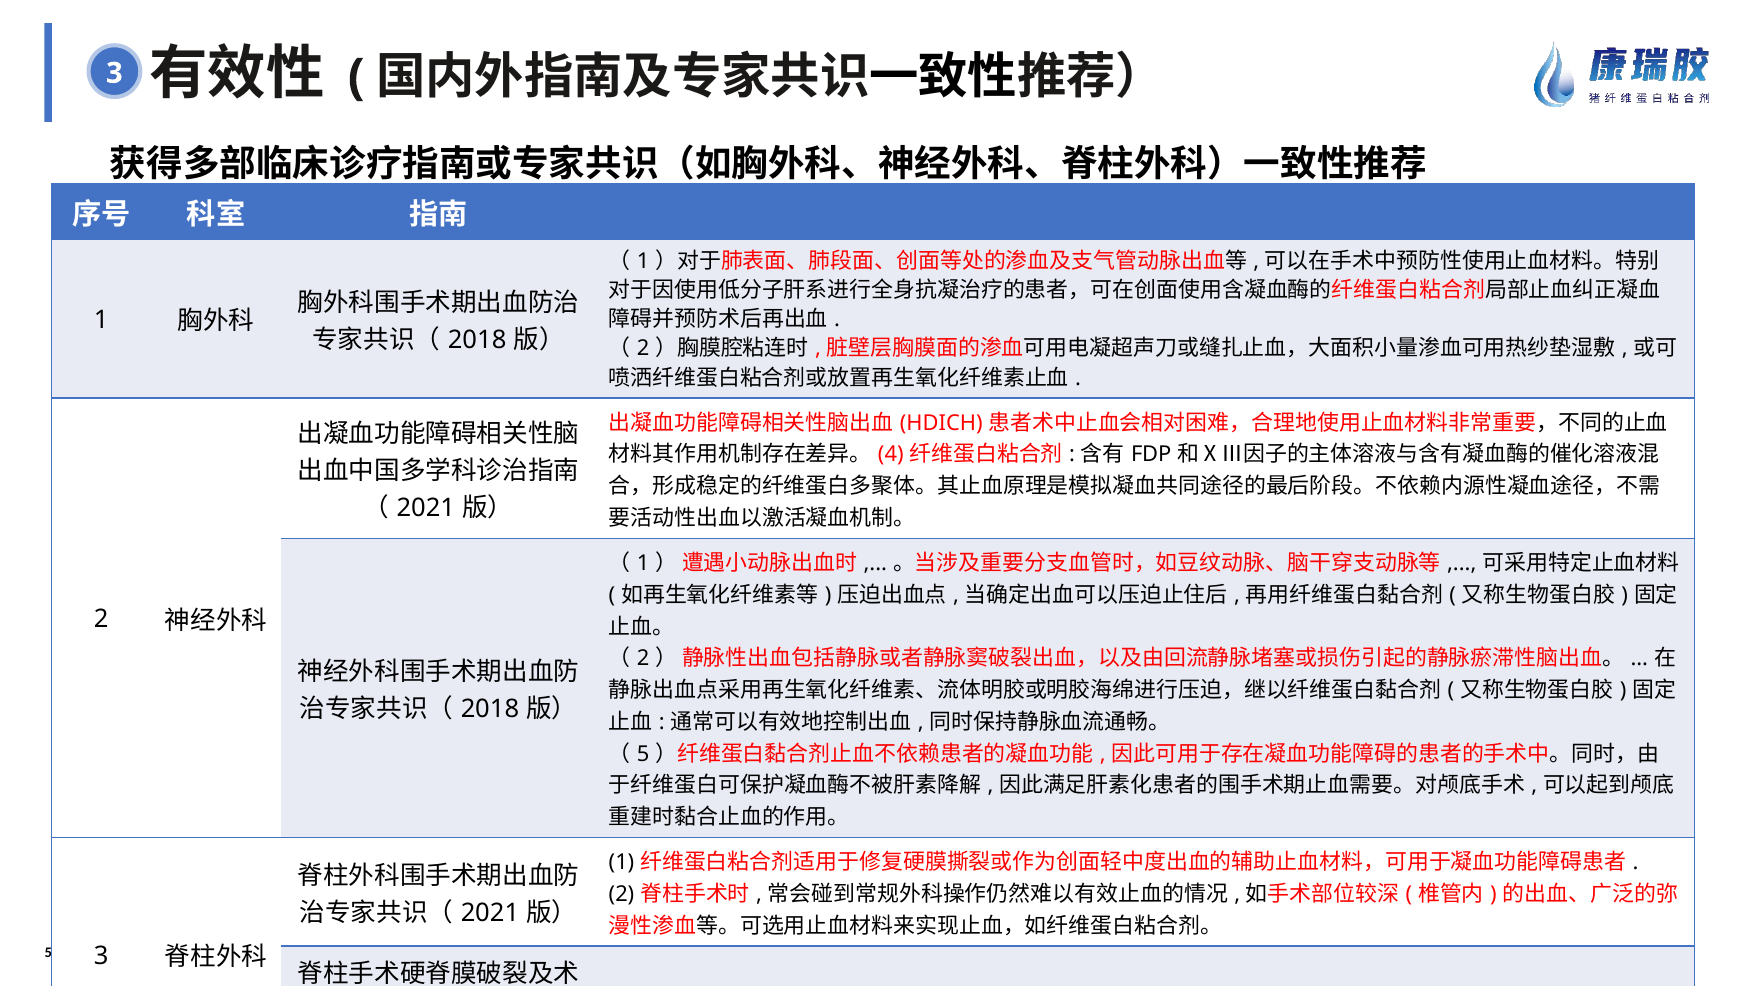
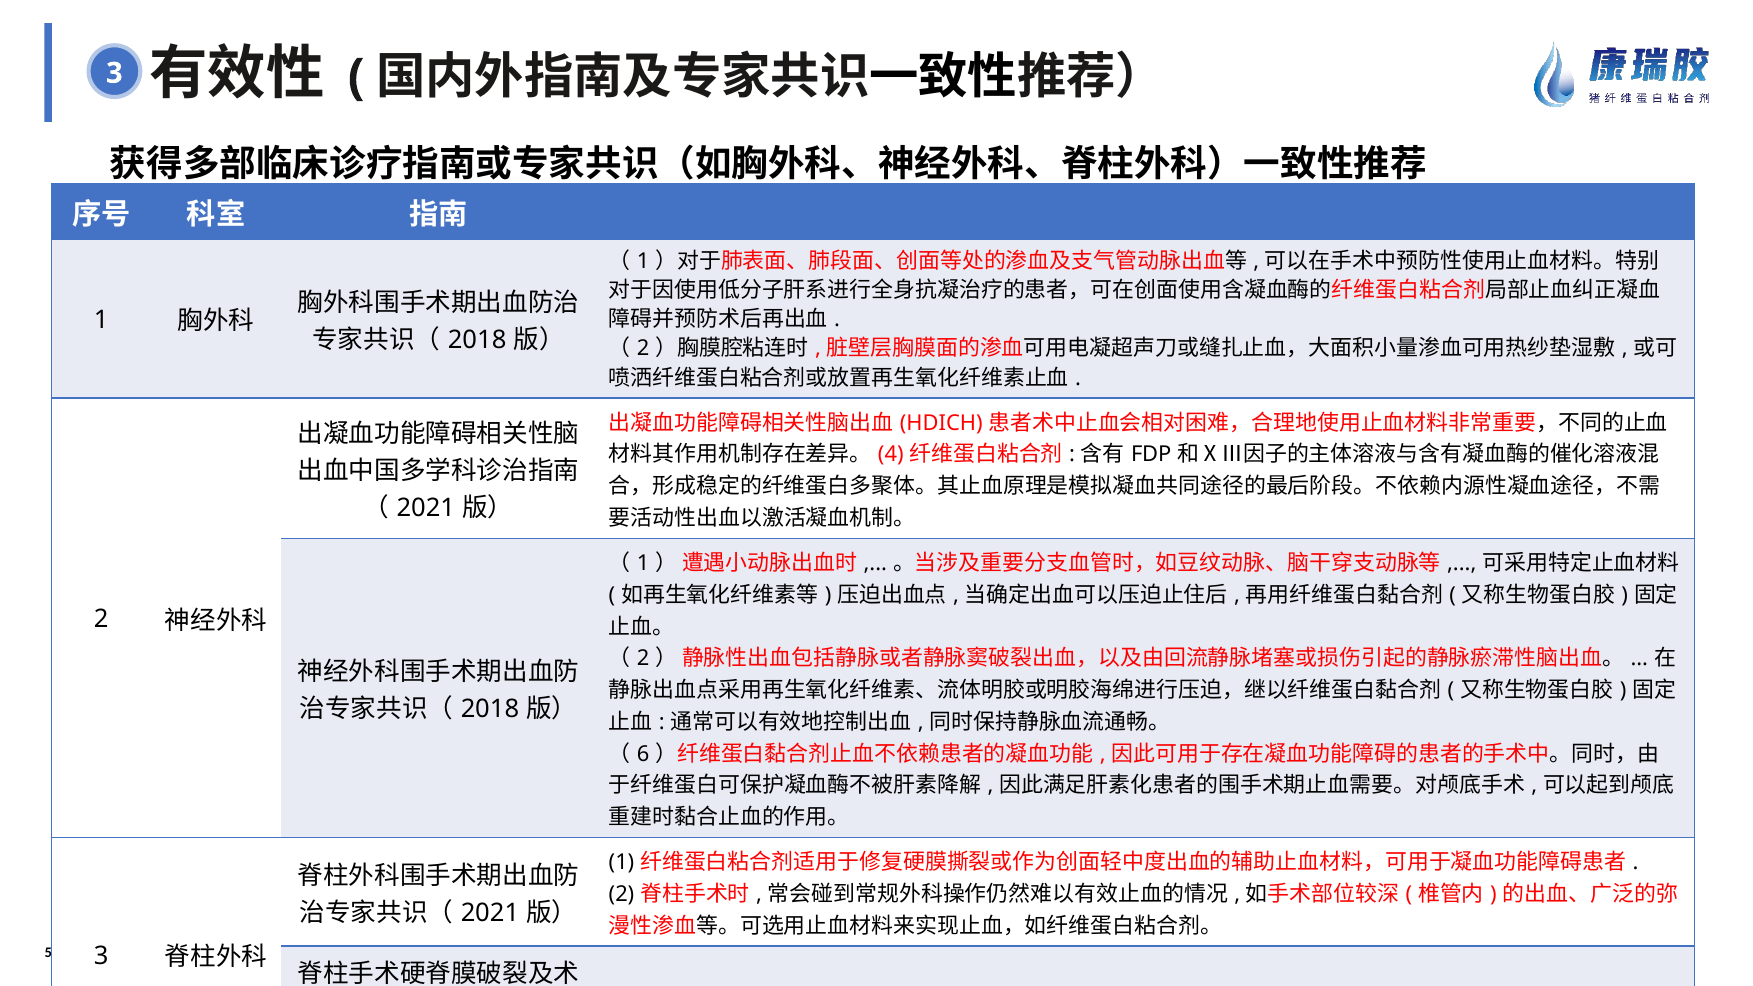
5 at (643, 754): 5 -> 6
